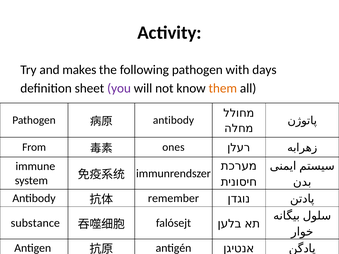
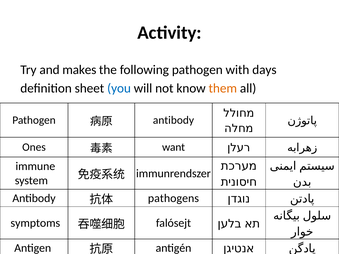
you colour: purple -> blue
From: From -> Ones
ones: ones -> want
remember: remember -> pathogens
substance: substance -> symptoms
